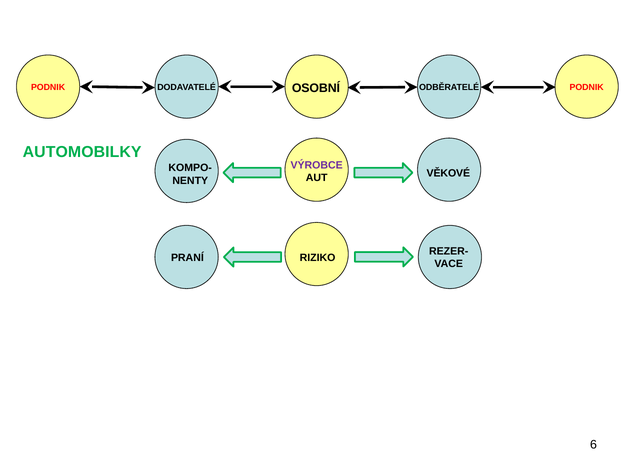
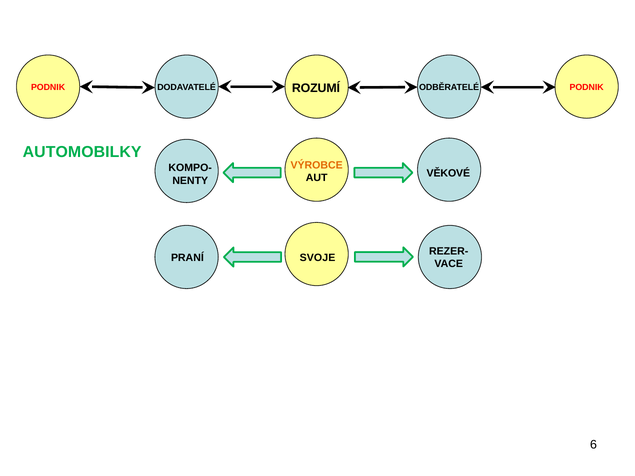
OSOBNÍ: OSOBNÍ -> ROZUMÍ
VÝROBCE colour: purple -> orange
RIZIKO: RIZIKO -> SVOJE
